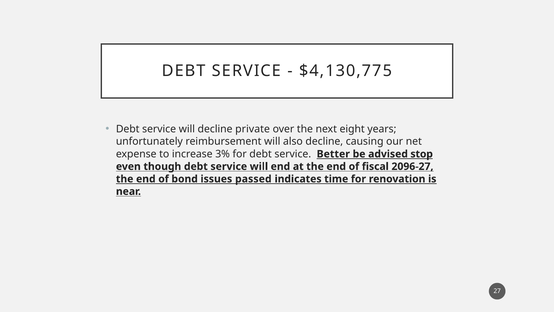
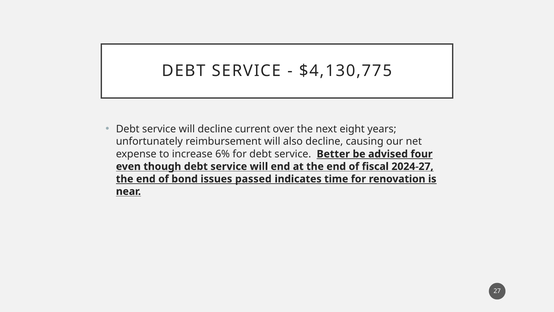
private: private -> current
3%: 3% -> 6%
stop: stop -> four
2096-27: 2096-27 -> 2024-27
